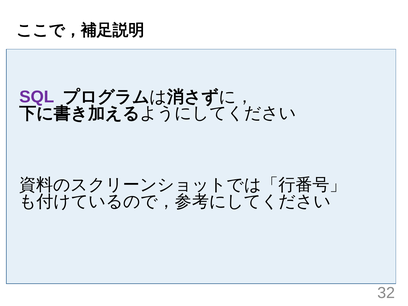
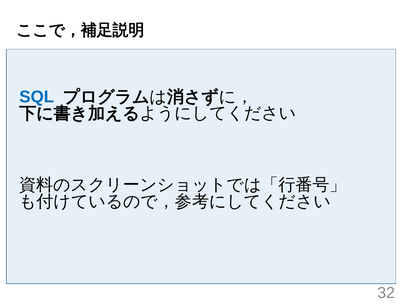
SQL colour: purple -> blue
